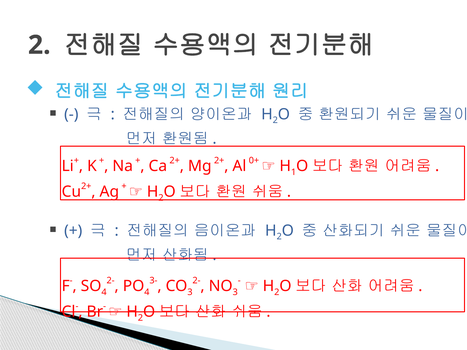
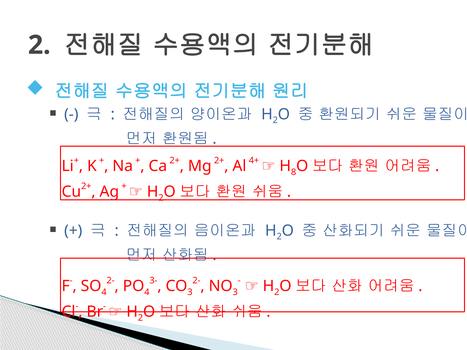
0+: 0+ -> 4+
1: 1 -> 8
